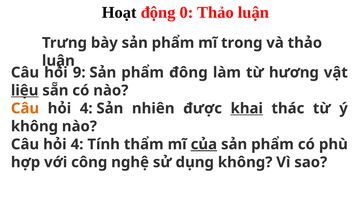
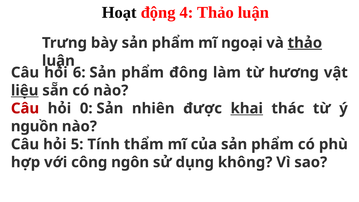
0: 0 -> 4
trong: trong -> ngoại
thảo at (305, 43) underline: none -> present
9: 9 -> 6
Câu at (25, 108) colour: orange -> red
4 at (86, 108): 4 -> 0
không at (34, 126): không -> nguồn
4 at (77, 144): 4 -> 5
của underline: present -> none
nghệ: nghệ -> ngôn
